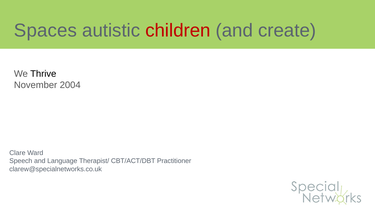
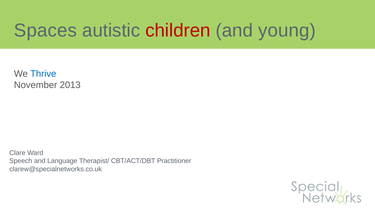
create: create -> young
Thrive colour: black -> blue
2004: 2004 -> 2013
